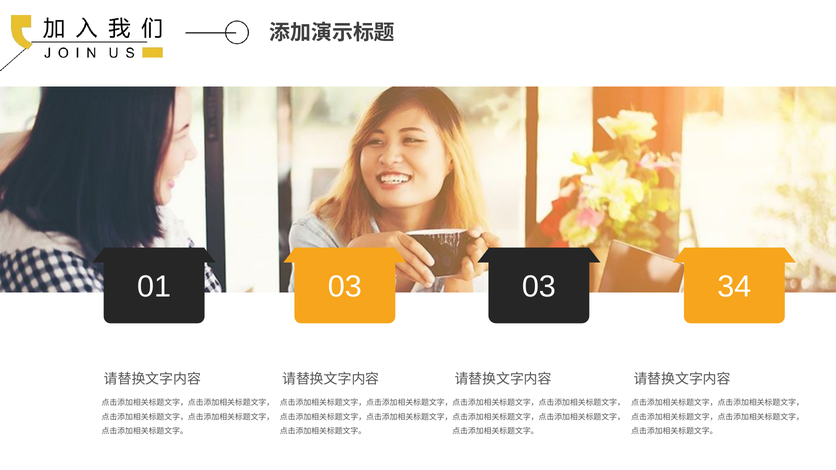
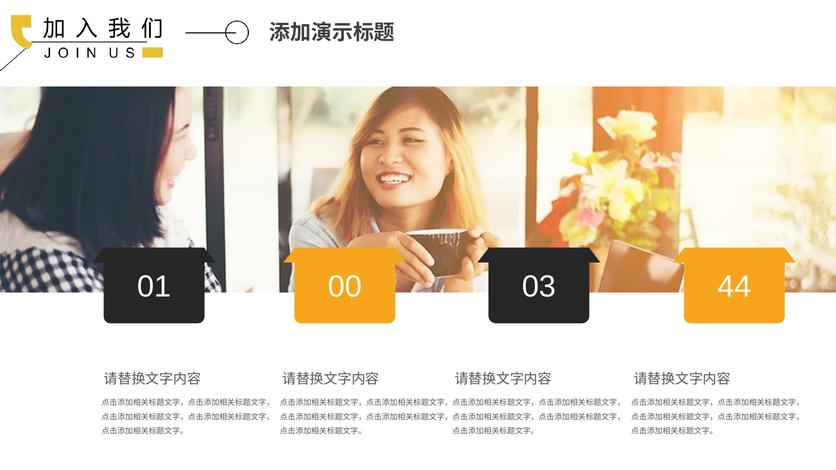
01 03: 03 -> 00
34: 34 -> 44
